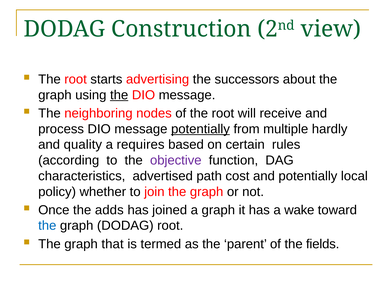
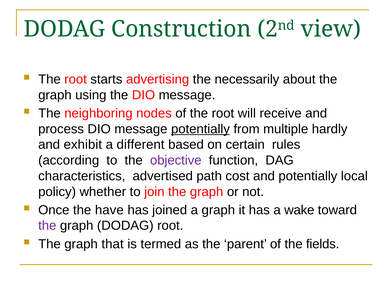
successors: successors -> necessarily
the at (119, 95) underline: present -> none
quality: quality -> exhibit
requires: requires -> different
adds: adds -> have
the at (47, 226) colour: blue -> purple
